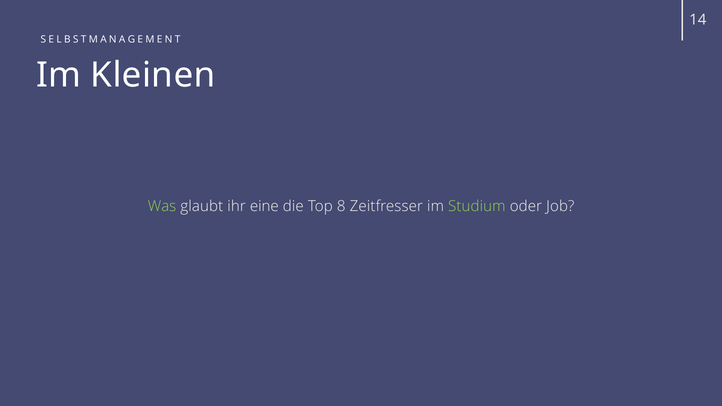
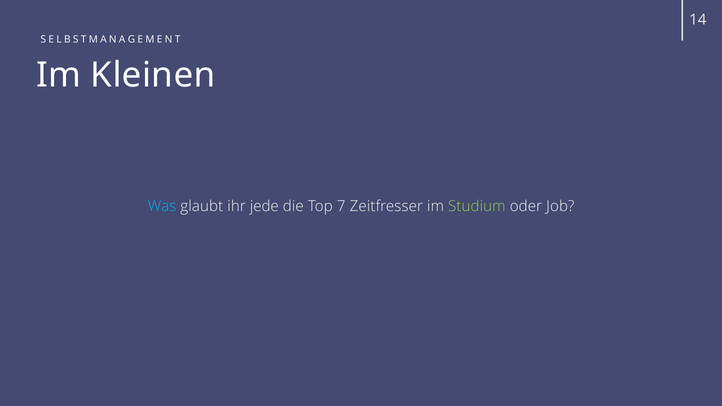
Was colour: light green -> light blue
eine: eine -> jede
8: 8 -> 7
